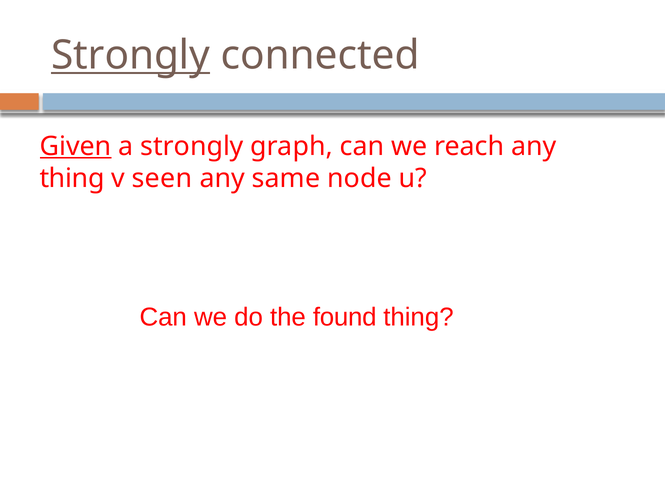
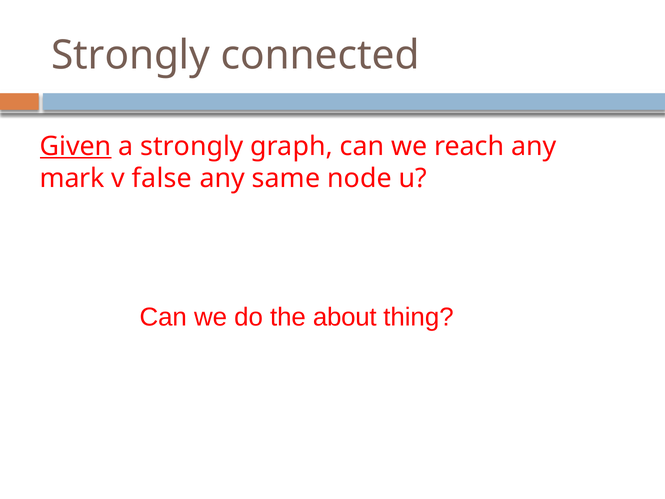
Strongly at (131, 55) underline: present -> none
thing at (72, 178): thing -> mark
seen: seen -> false
found: found -> about
